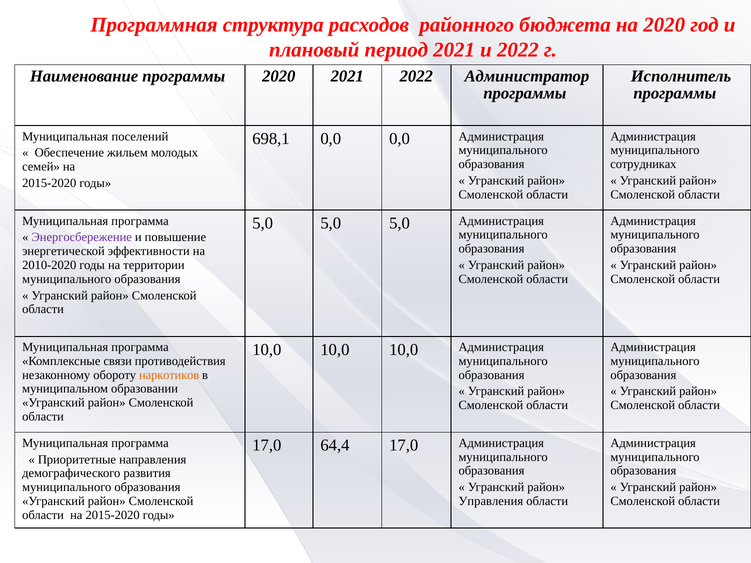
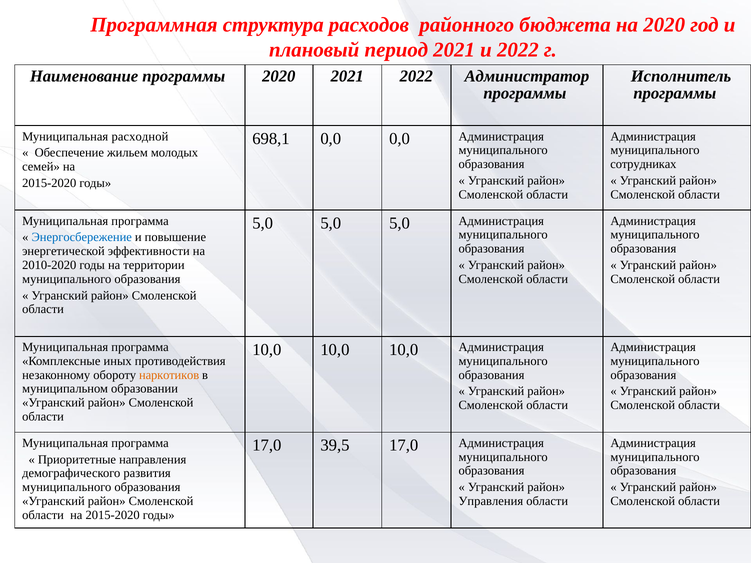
поселений: поселений -> расходной
Энергосбережение colour: purple -> blue
связи: связи -> иных
64,4: 64,4 -> 39,5
